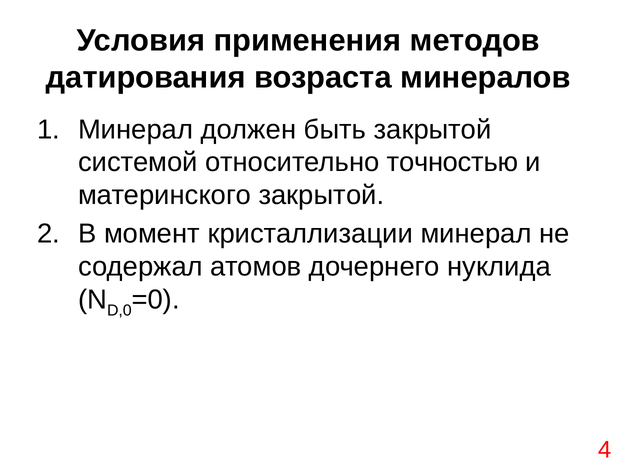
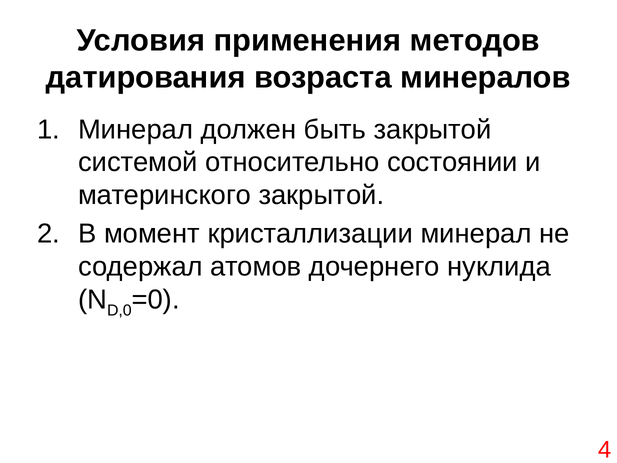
точностью: точностью -> состоянии
